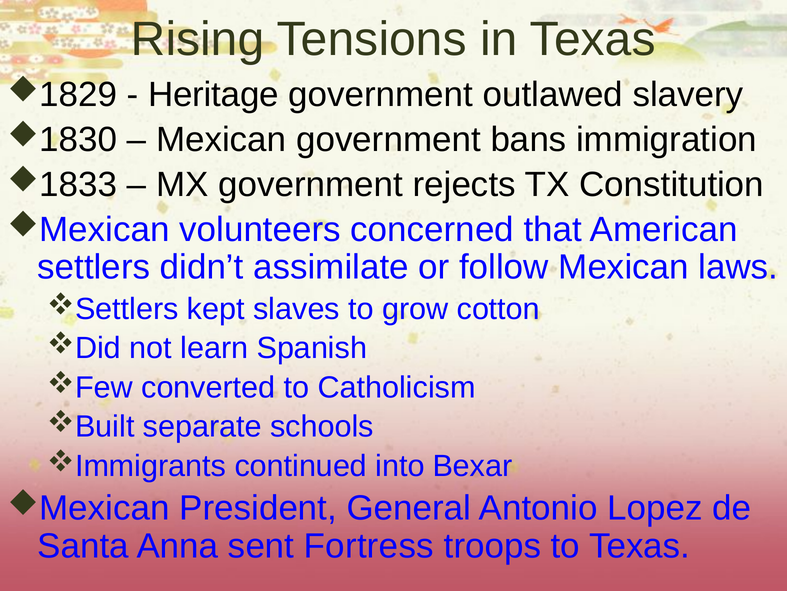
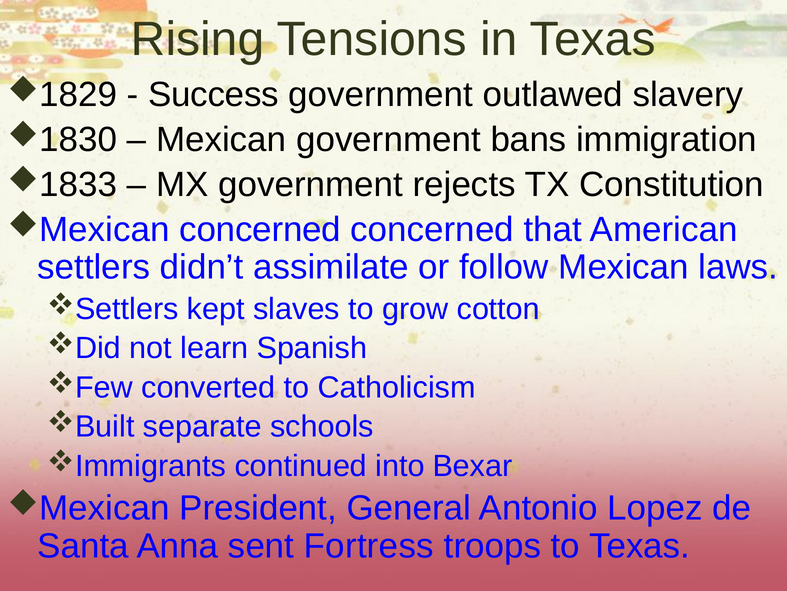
Heritage: Heritage -> Success
volunteers at (260, 229): volunteers -> concerned
